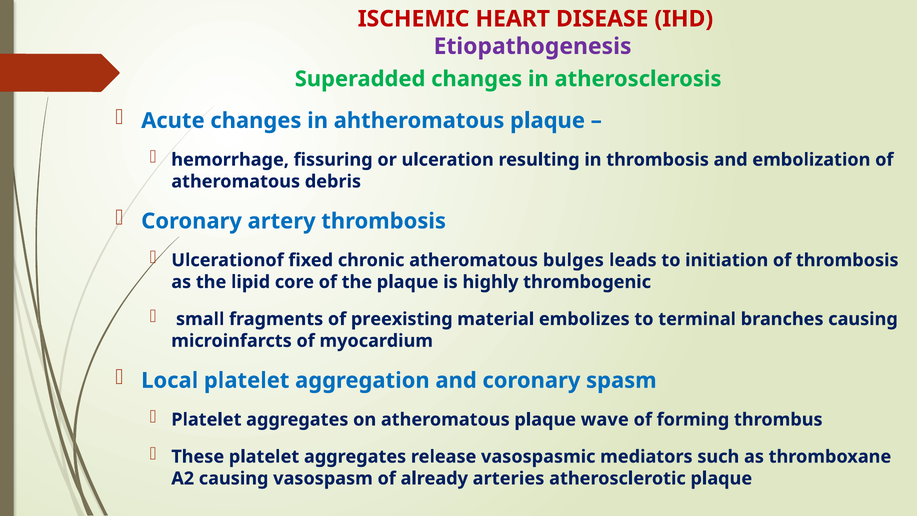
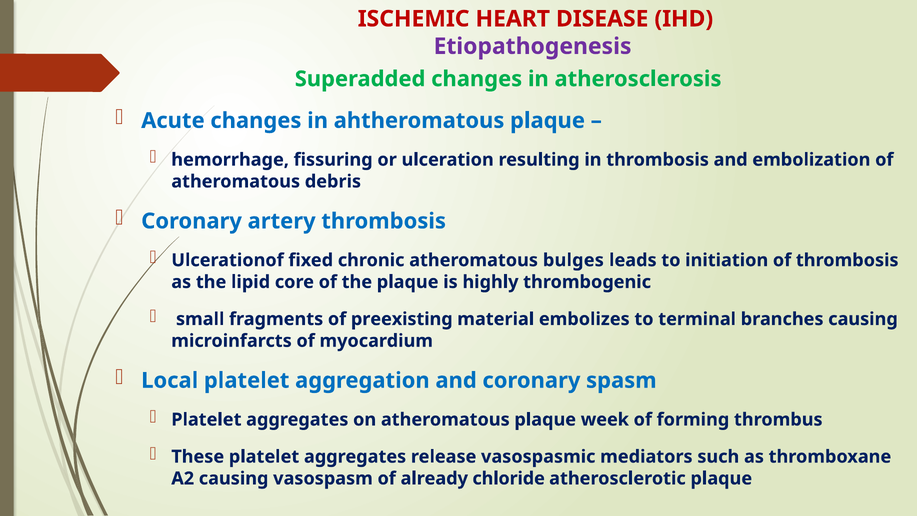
wave: wave -> week
arteries: arteries -> chloride
